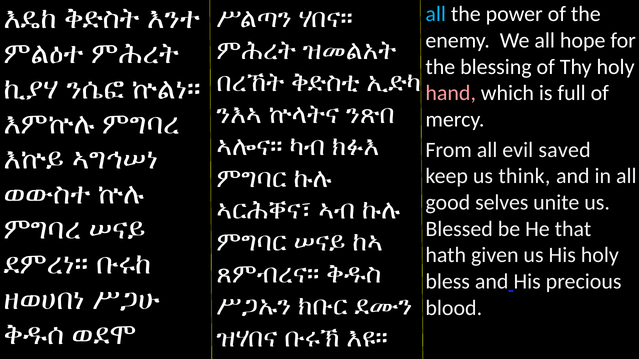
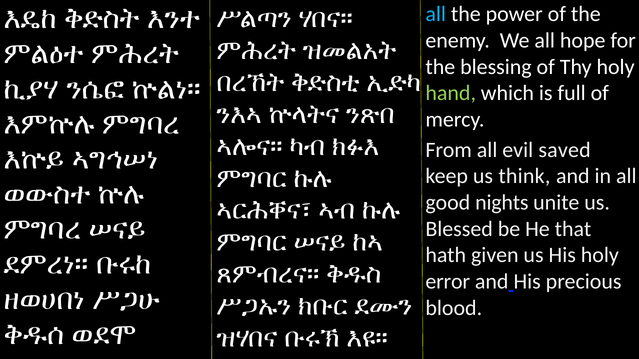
hand colour: pink -> light green
selves: selves -> nights
bless: bless -> error
